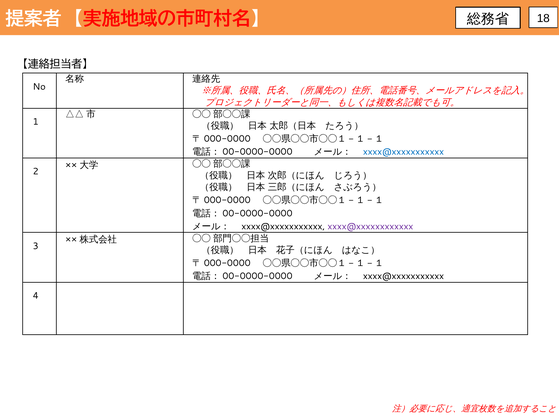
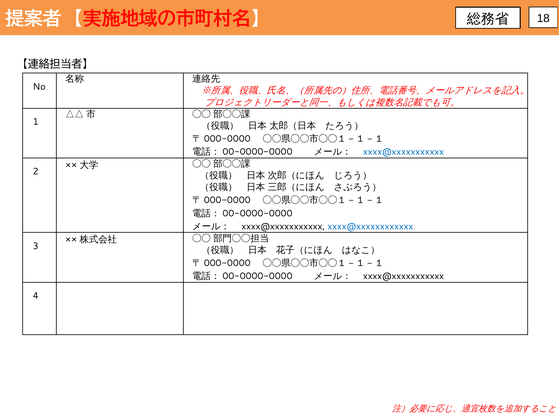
xxxx@xxxxxxxxxxxx colour: purple -> blue
